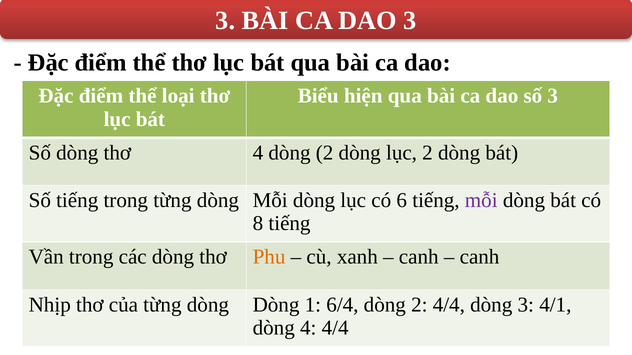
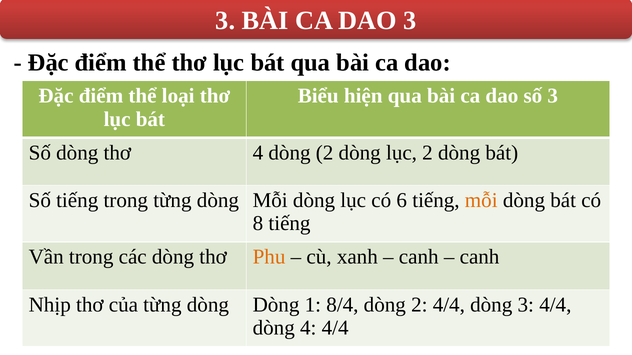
mỗi at (481, 201) colour: purple -> orange
6/4: 6/4 -> 8/4
3 4/1: 4/1 -> 4/4
